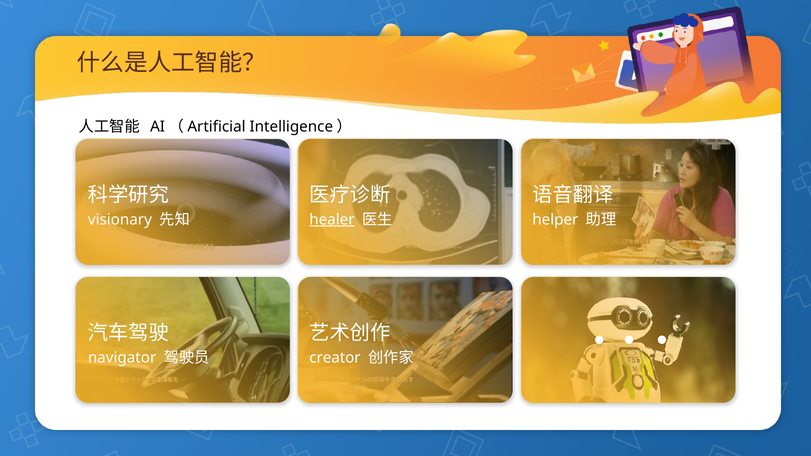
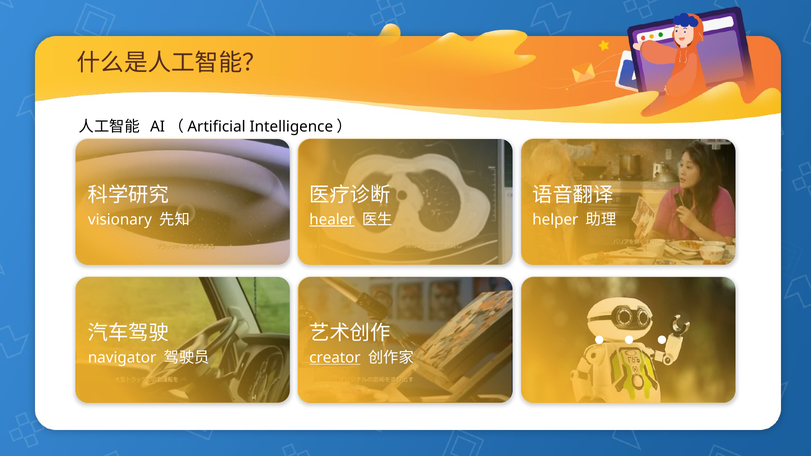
creator underline: none -> present
